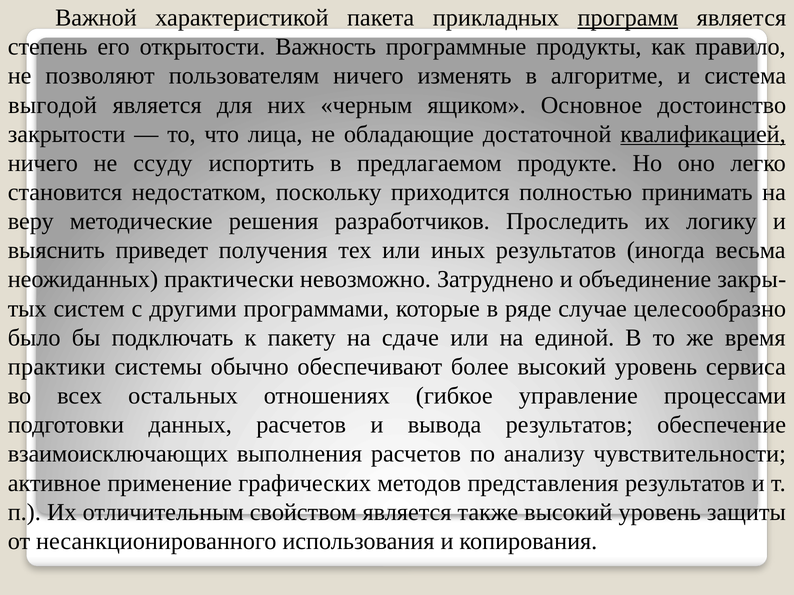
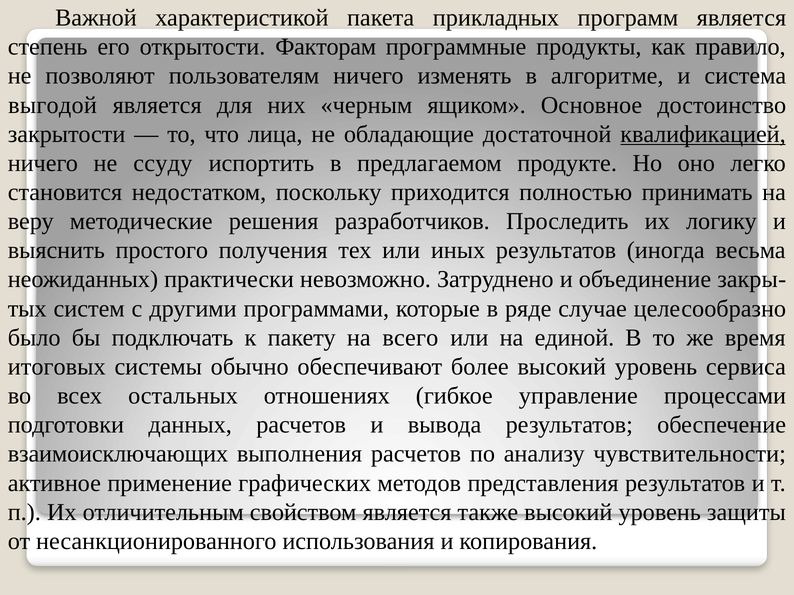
программ underline: present -> none
Важность: Важность -> Факторам
приведет: приведет -> простого
сдаче: сдаче -> всего
практики: практики -> итоговых
